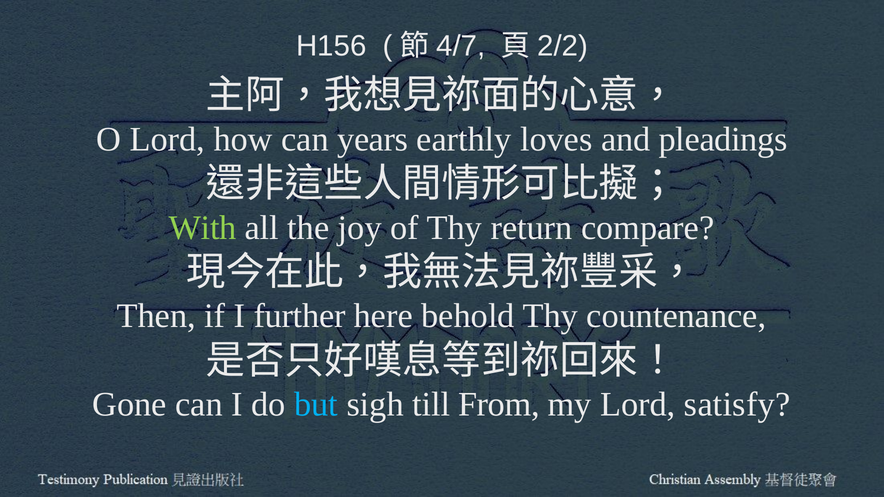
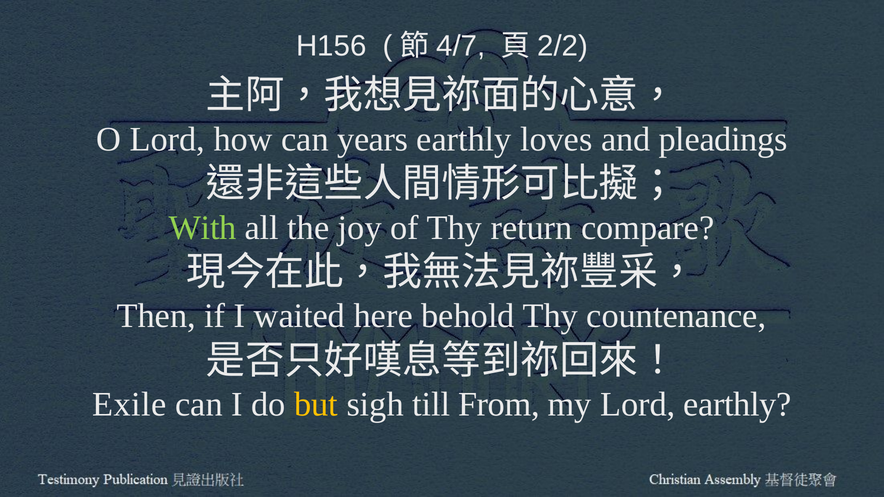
further: further -> waited
Gone: Gone -> Exile
but colour: light blue -> yellow
Lord satisfy: satisfy -> earthly
